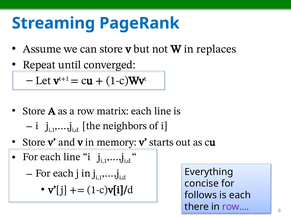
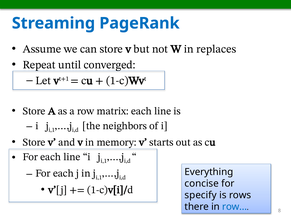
follows: follows -> specify
is each: each -> rows
row… colour: purple -> blue
